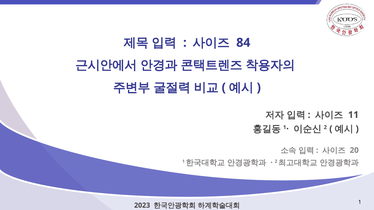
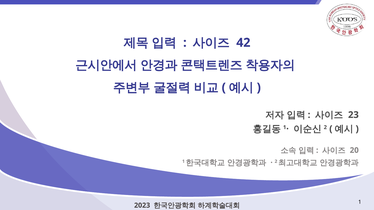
84: 84 -> 42
11: 11 -> 23
